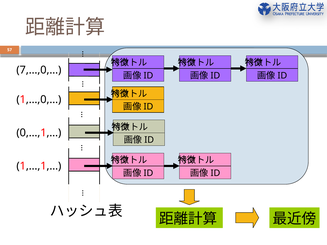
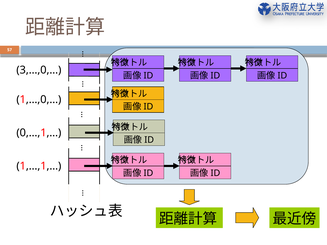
7,…,0,…: 7,…,0,… -> 3,…,0,…
